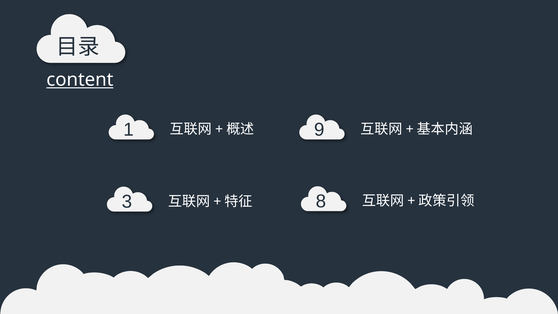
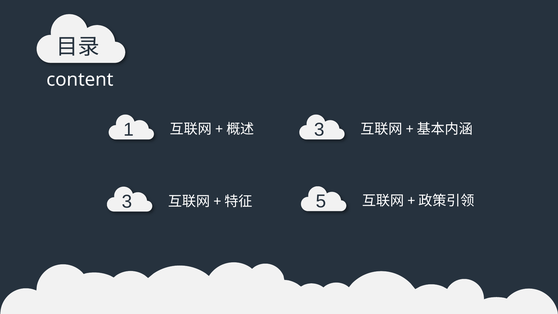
content underline: present -> none
1 9: 9 -> 3
8: 8 -> 5
